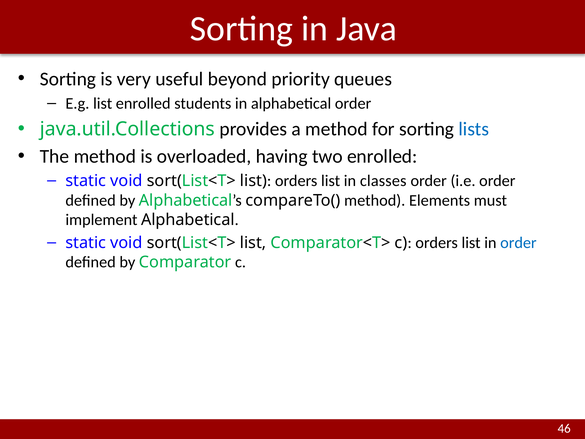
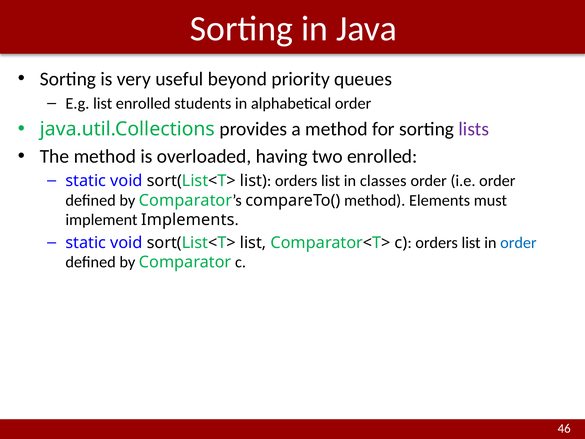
lists colour: blue -> purple
Alphabetical at (186, 200): Alphabetical -> Comparator
implement Alphabetical: Alphabetical -> Implements
